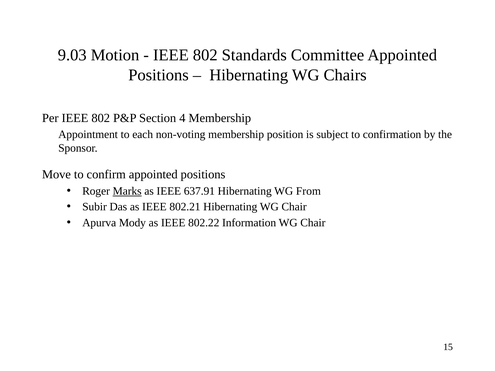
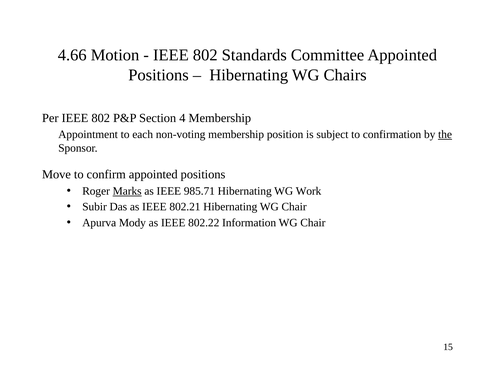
9.03: 9.03 -> 4.66
the underline: none -> present
637.91: 637.91 -> 985.71
From: From -> Work
